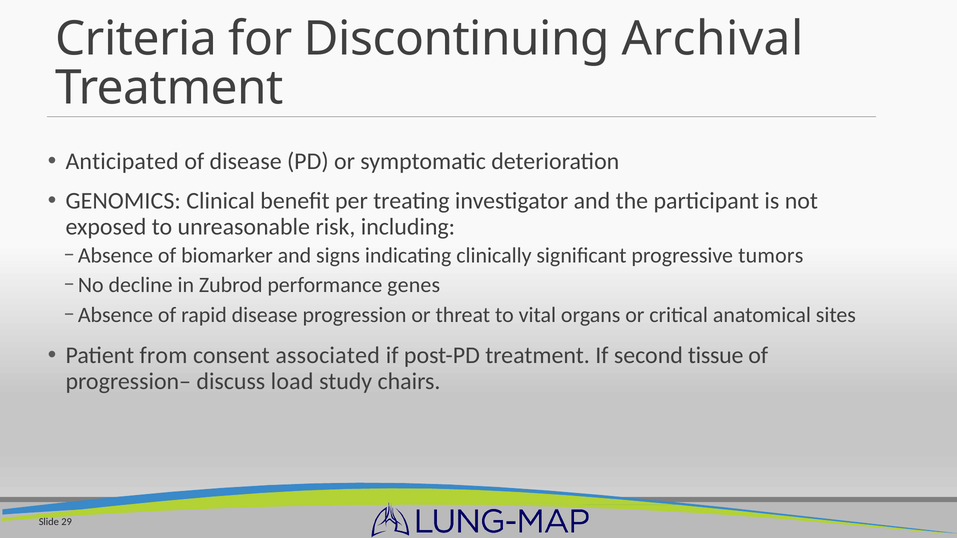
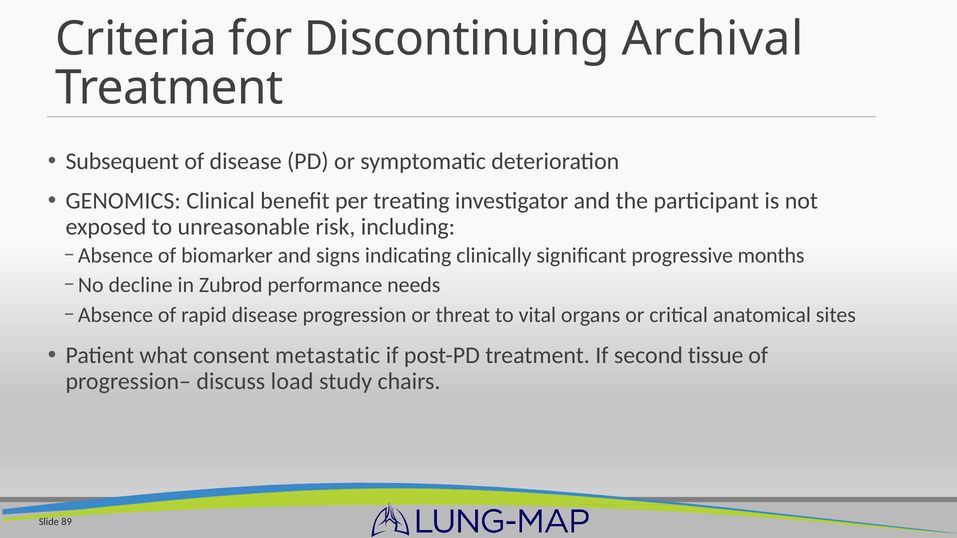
Anticipated: Anticipated -> Subsequent
tumors: tumors -> months
genes: genes -> needs
from: from -> what
associated: associated -> metastatic
29: 29 -> 89
